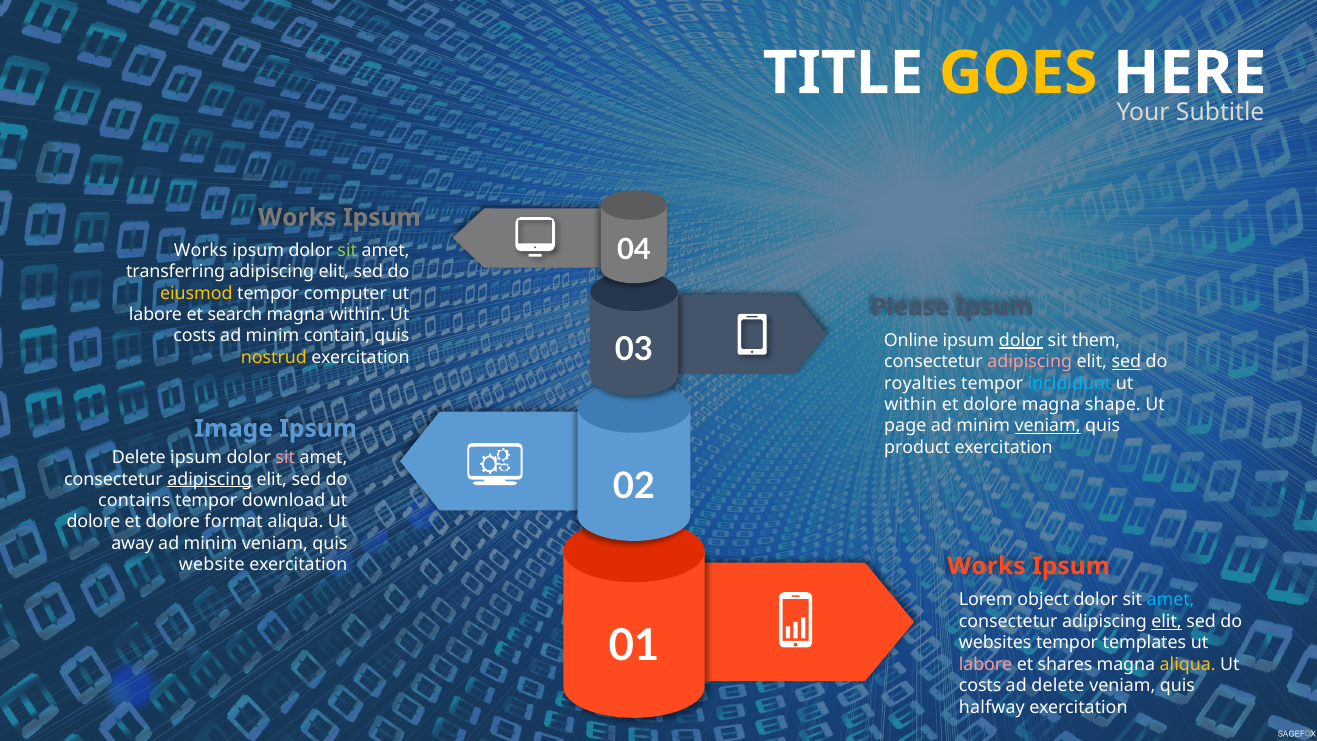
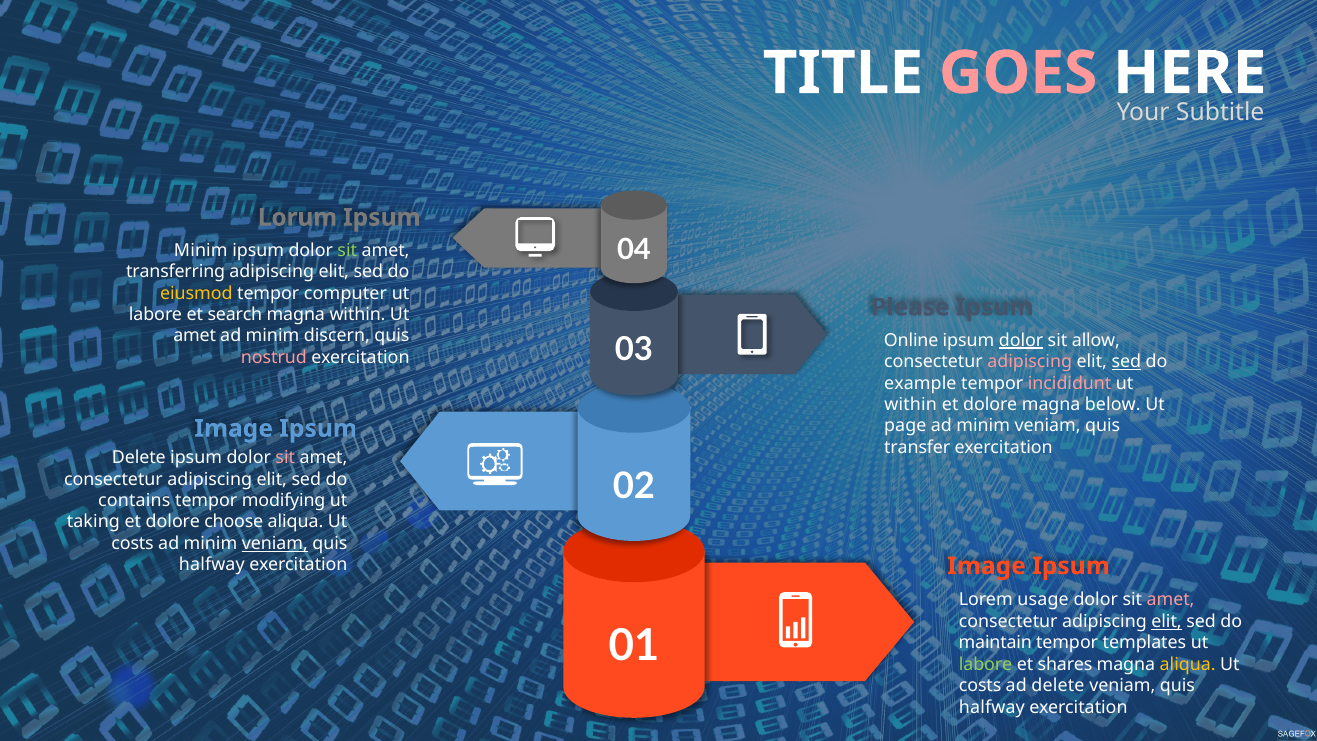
GOES colour: yellow -> pink
Works at (297, 217): Works -> Lorum
Works at (201, 250): Works -> Minim
costs at (195, 336): costs -> amet
contain: contain -> discern
them: them -> allow
nostrud colour: yellow -> pink
royalties: royalties -> example
incididunt colour: light blue -> pink
shape: shape -> below
veniam at (1048, 426) underline: present -> none
product: product -> transfer
adipiscing at (210, 479) underline: present -> none
download: download -> modifying
dolore at (93, 522): dolore -> taking
format: format -> choose
away at (133, 543): away -> costs
veniam at (275, 543) underline: none -> present
website at (212, 565): website -> halfway
Works at (986, 566): Works -> Image
object: object -> usage
amet at (1171, 600) colour: light blue -> pink
websites: websites -> maintain
labore at (986, 664) colour: pink -> light green
